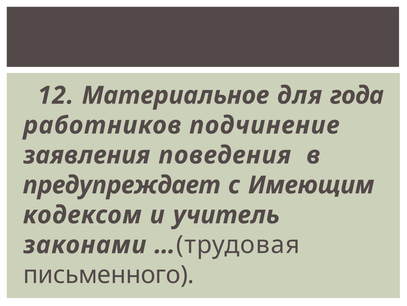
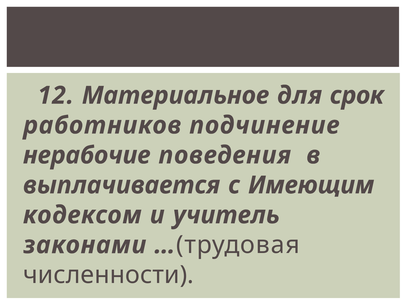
года: года -> срок
заявления: заявления -> нерабочие
предупреждает: предупреждает -> выплачивается
письменного: письменного -> численности
